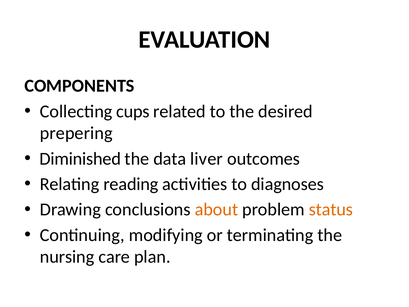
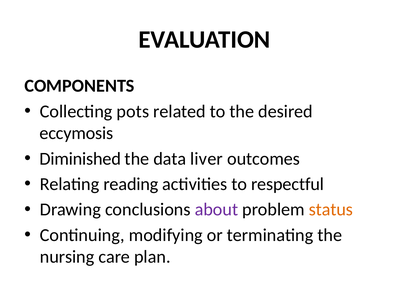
cups: cups -> pots
prepering: prepering -> eccymosis
diagnoses: diagnoses -> respectful
about colour: orange -> purple
